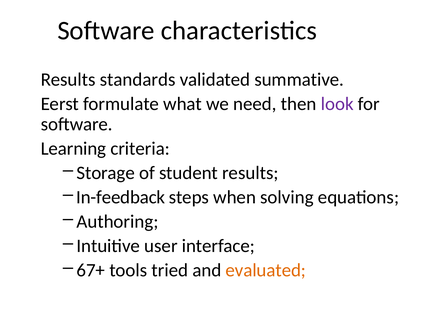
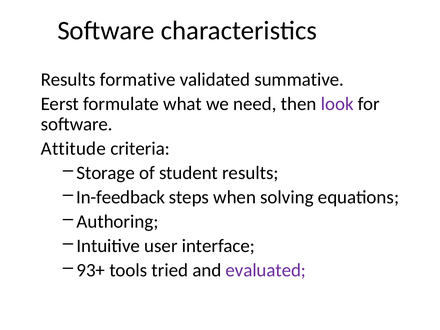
standards: standards -> formative
Learning: Learning -> Attitude
67+: 67+ -> 93+
evaluated colour: orange -> purple
